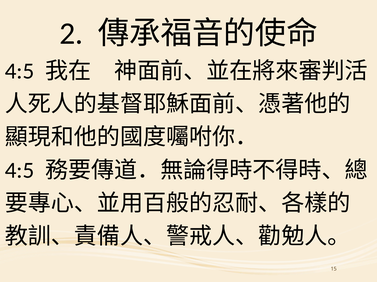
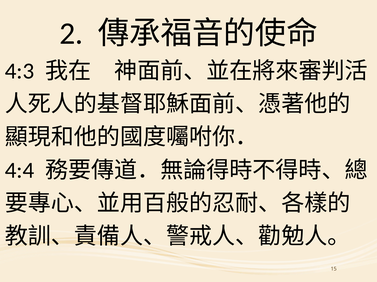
4:5 at (20, 71): 4:5 -> 4:3
4:5 at (20, 171): 4:5 -> 4:4
